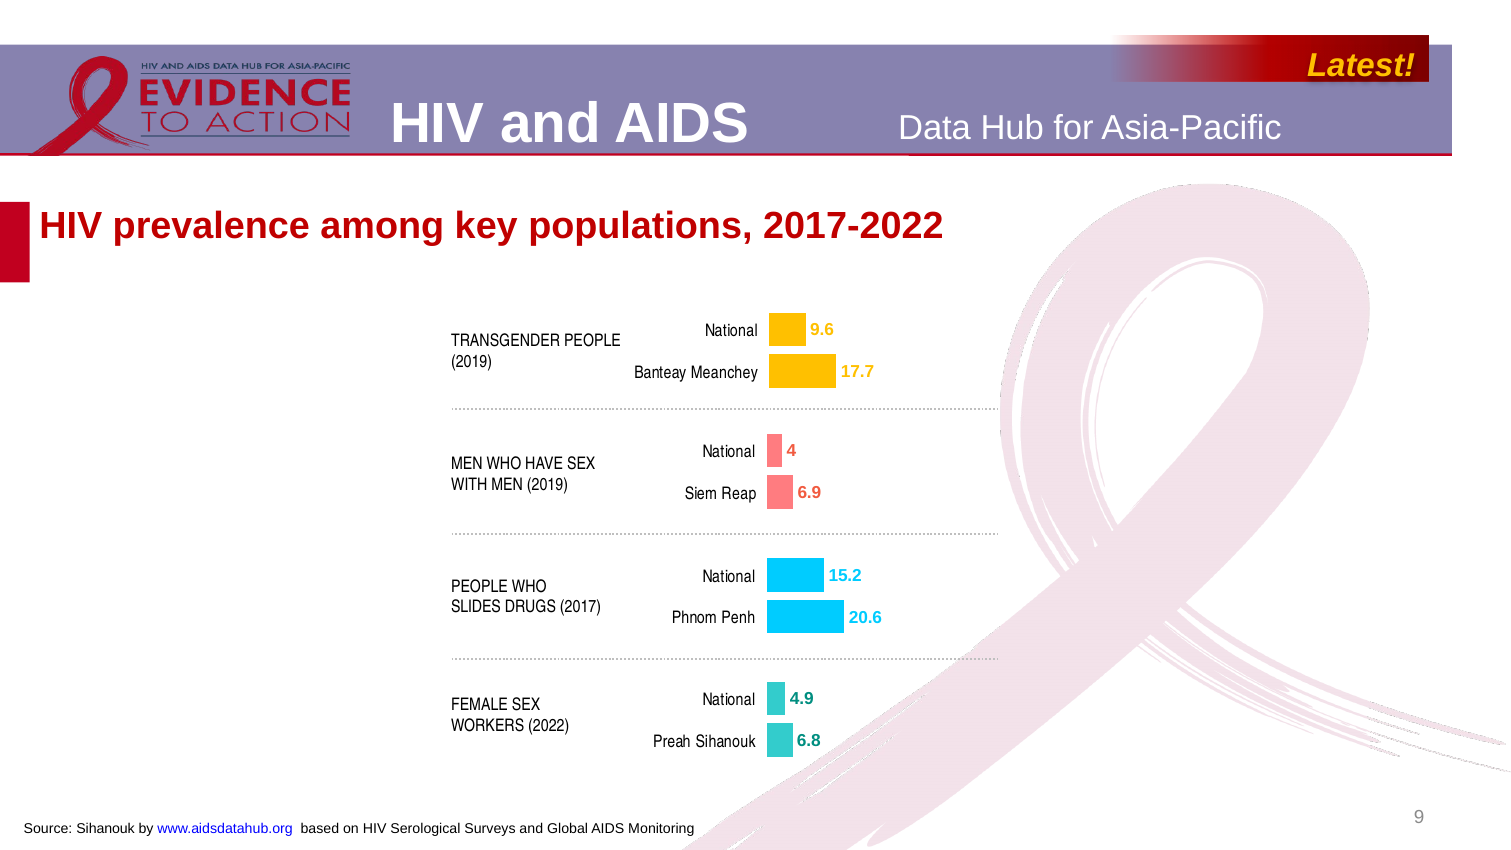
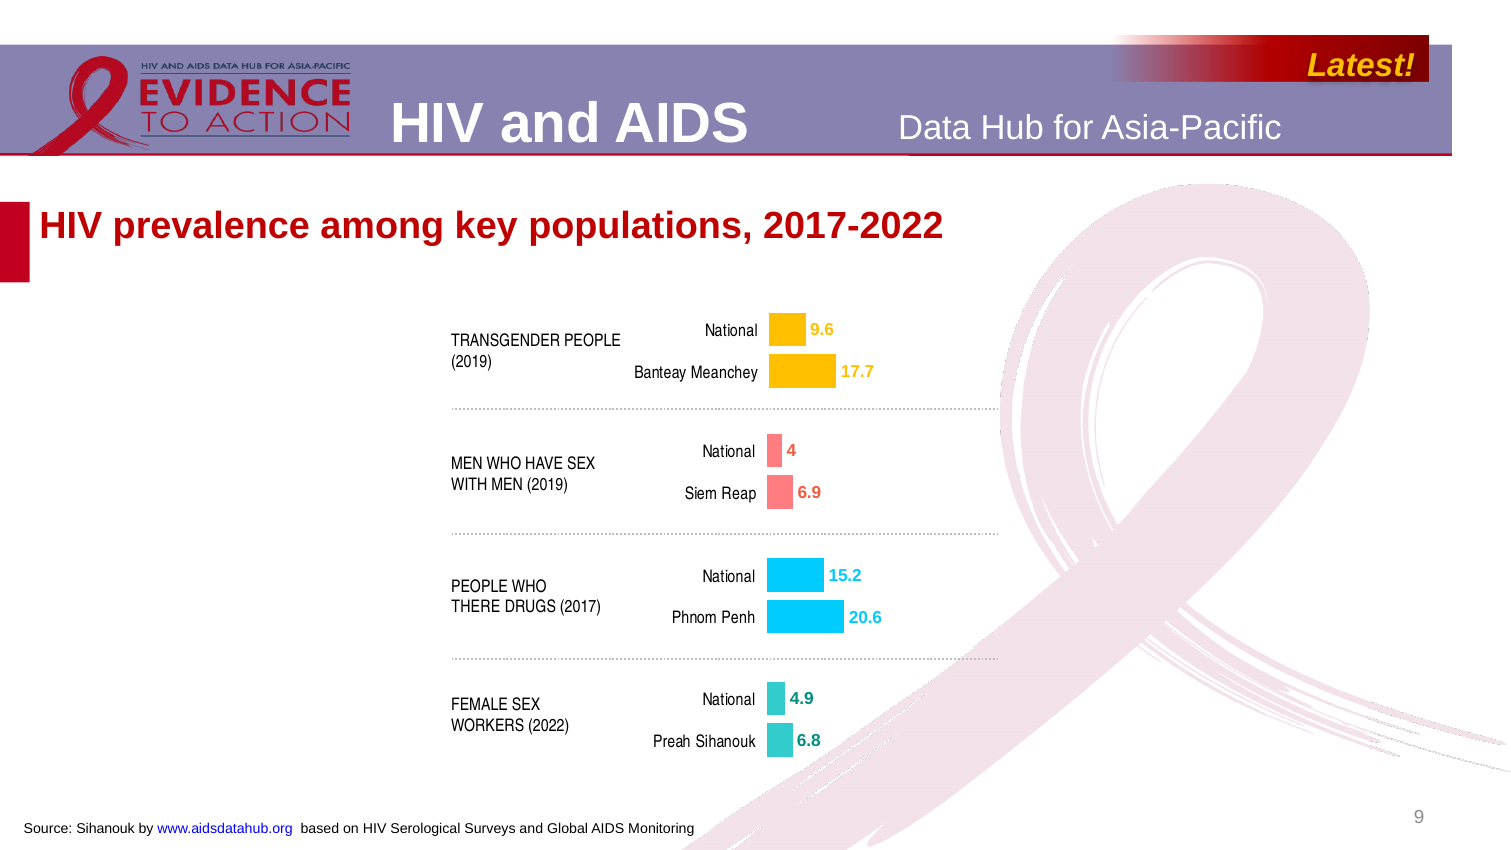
SLIDES: SLIDES -> THERE
